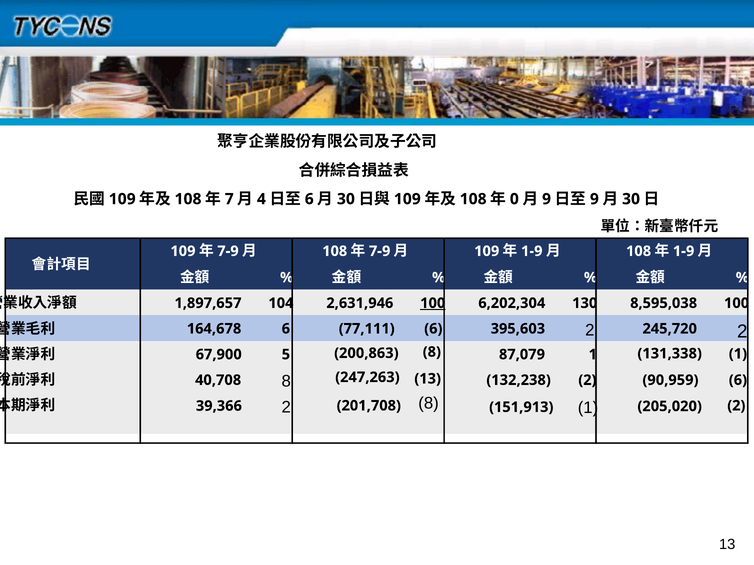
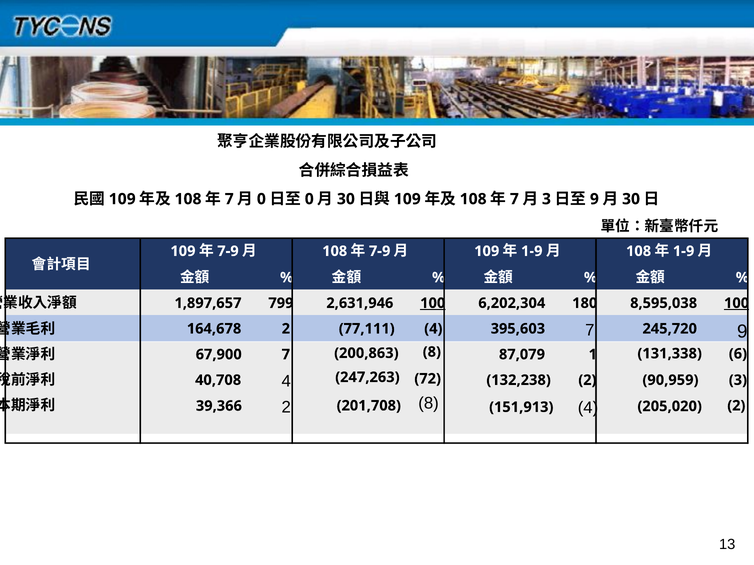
4 at (261, 199): 4 -> 0
6 at (309, 199): 6 -> 0
0 at (514, 199): 0 -> 7
9 at (547, 199): 9 -> 3
104: 104 -> 799
130: 130 -> 180
100 at (737, 303) underline: none -> present
164,678 6: 6 -> 2
77,111 6: 6 -> 4
395,603 2: 2 -> 7
245,720 2: 2 -> 9
67,900 5: 5 -> 7
131,338 1: 1 -> 6
40,708 8: 8 -> 4
247,263 13: 13 -> 72
90,959 6: 6 -> 3
151,913 1: 1 -> 4
